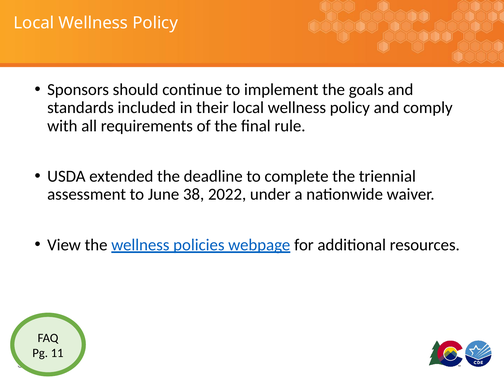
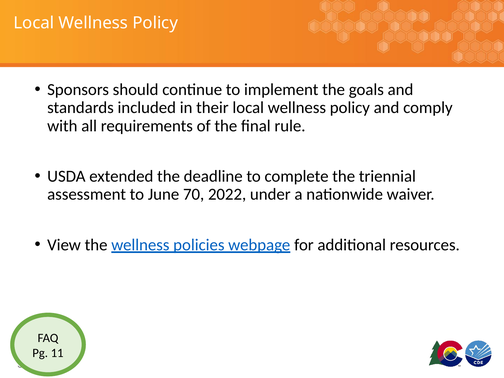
38: 38 -> 70
